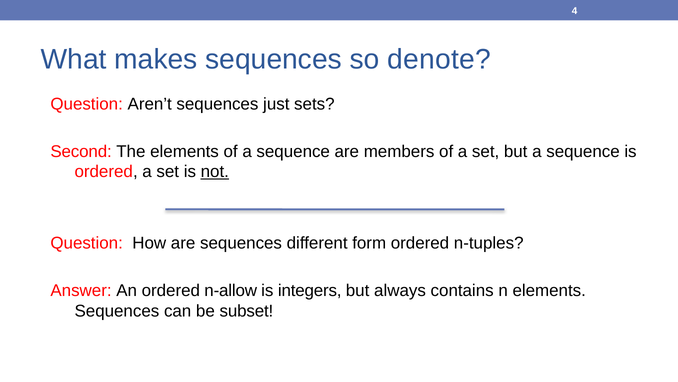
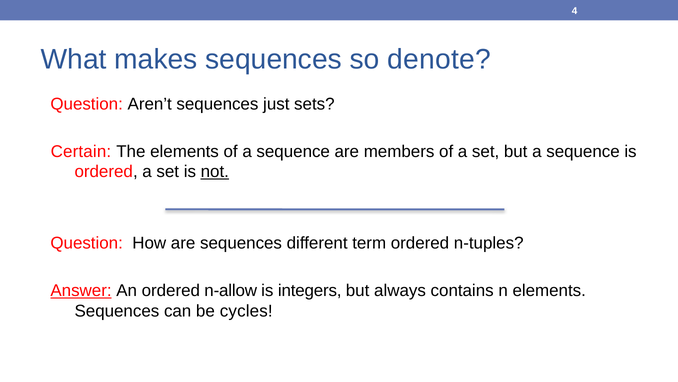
Second: Second -> Certain
form: form -> term
Answer underline: none -> present
subset: subset -> cycles
